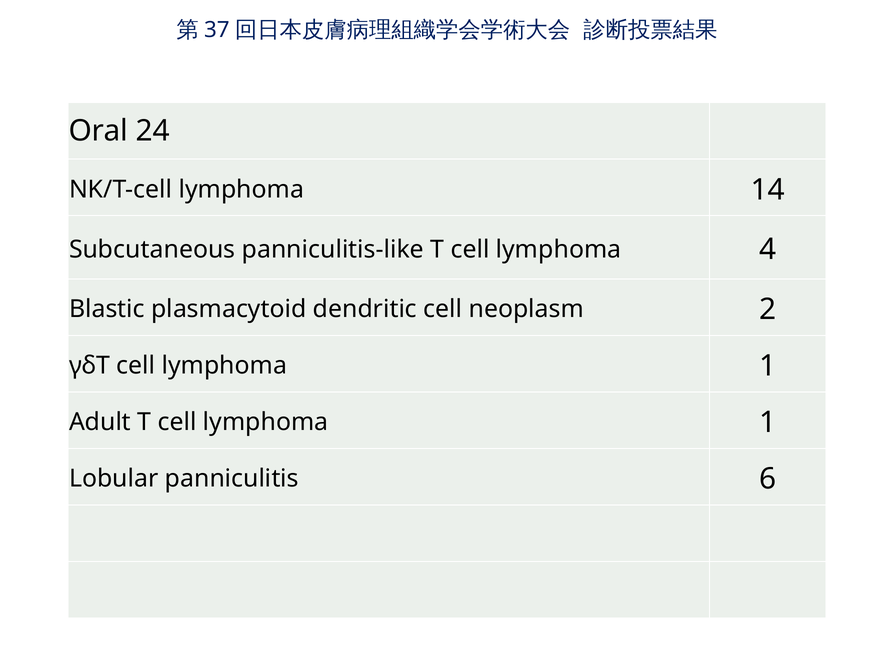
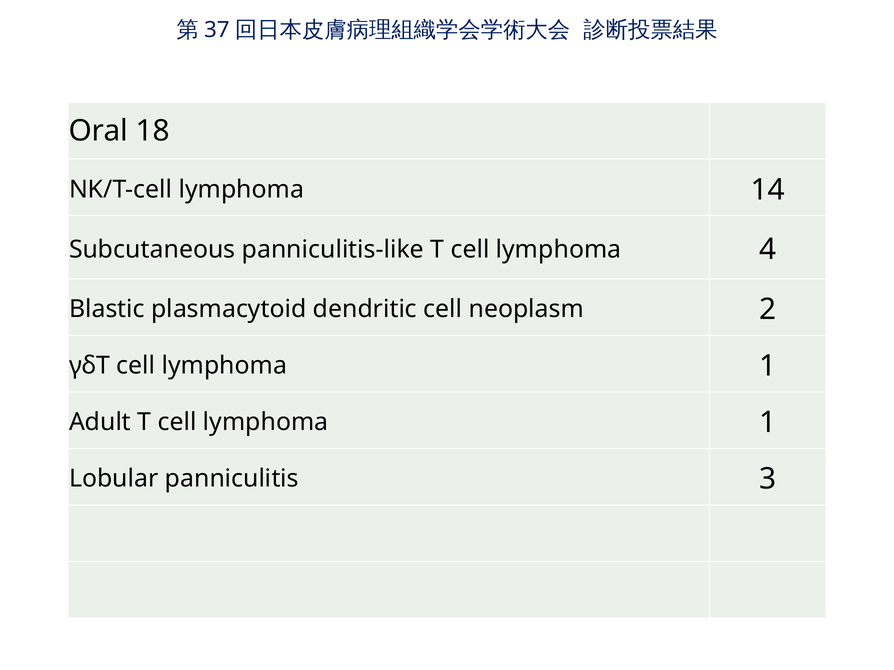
24: 24 -> 18
6: 6 -> 3
